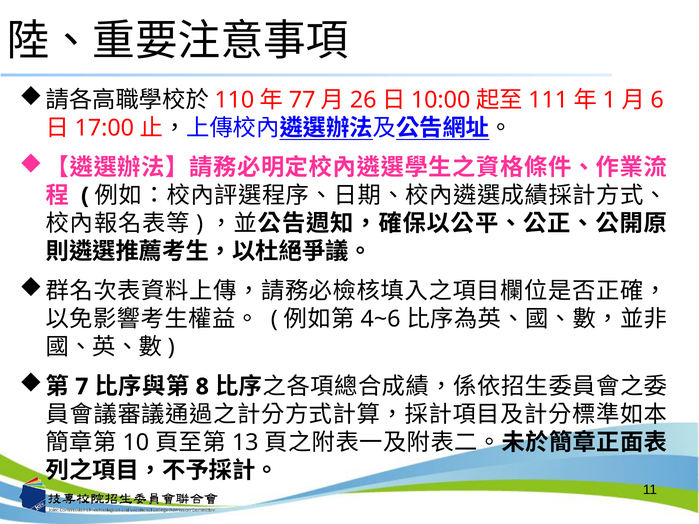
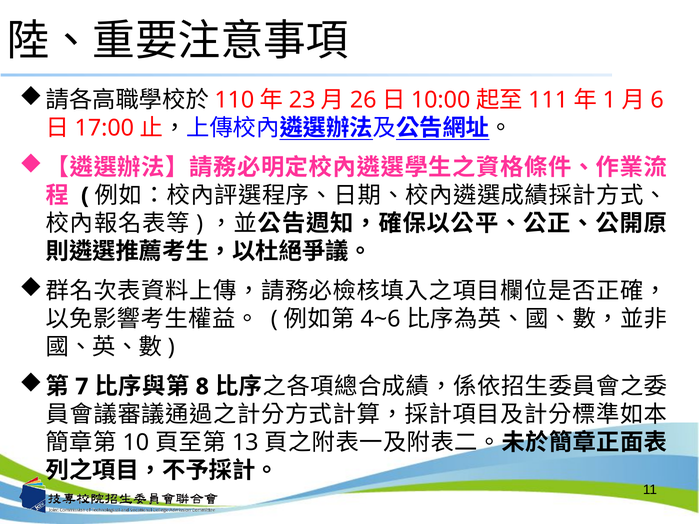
77: 77 -> 23
